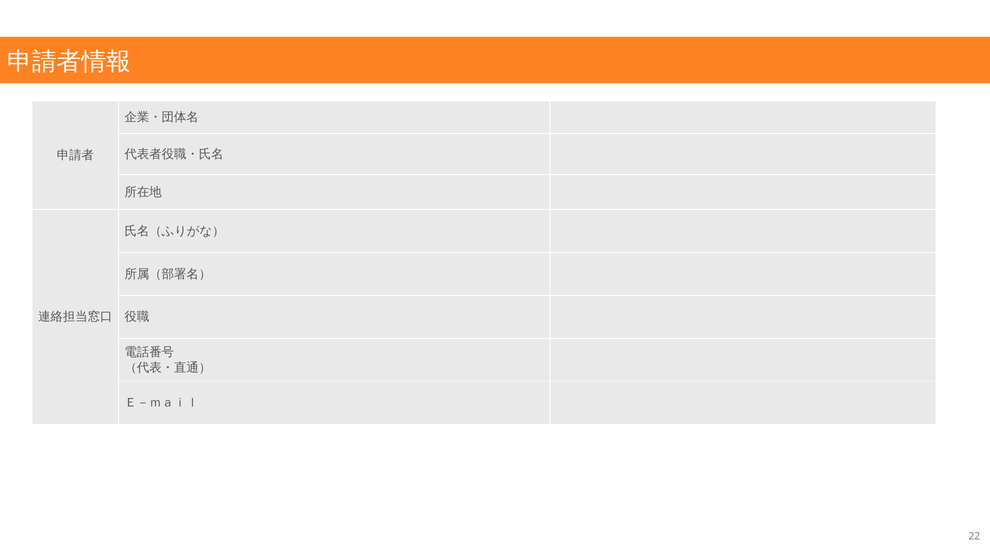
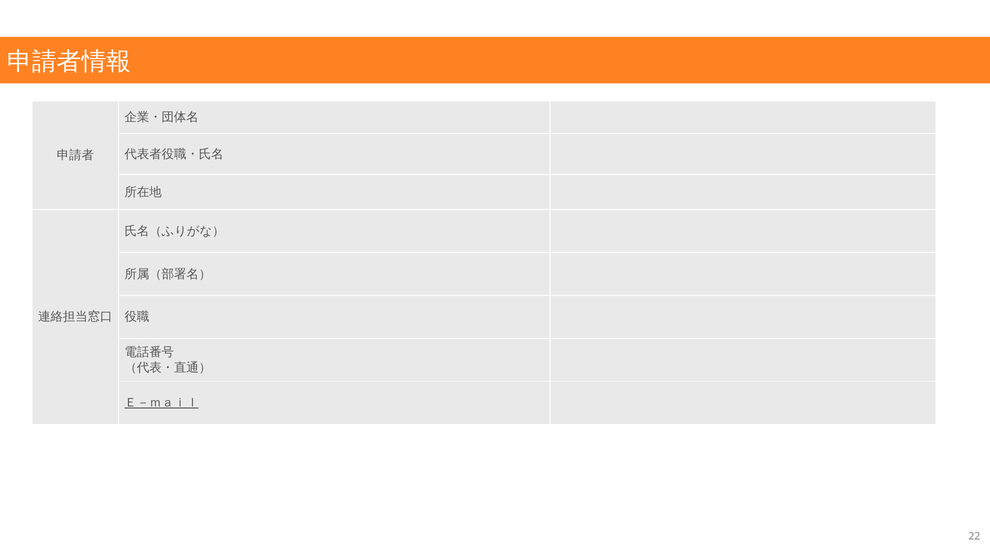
Ｅ－ｍａｉｌ underline: none -> present
